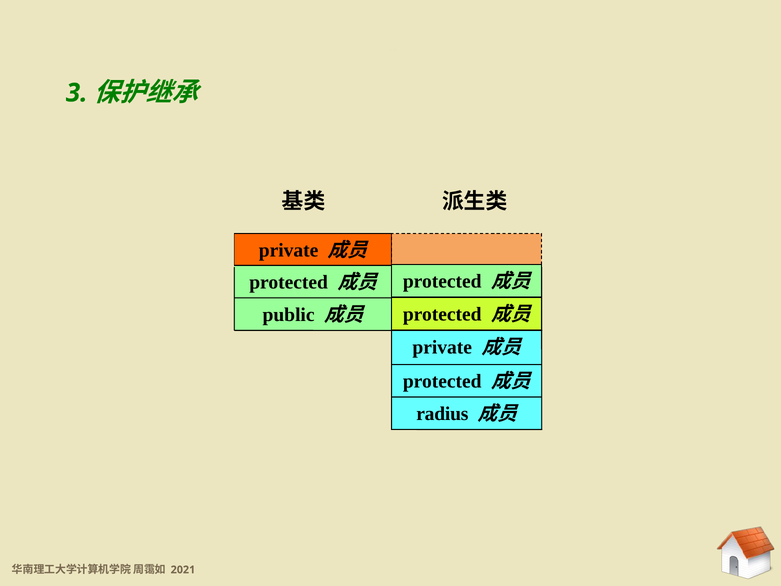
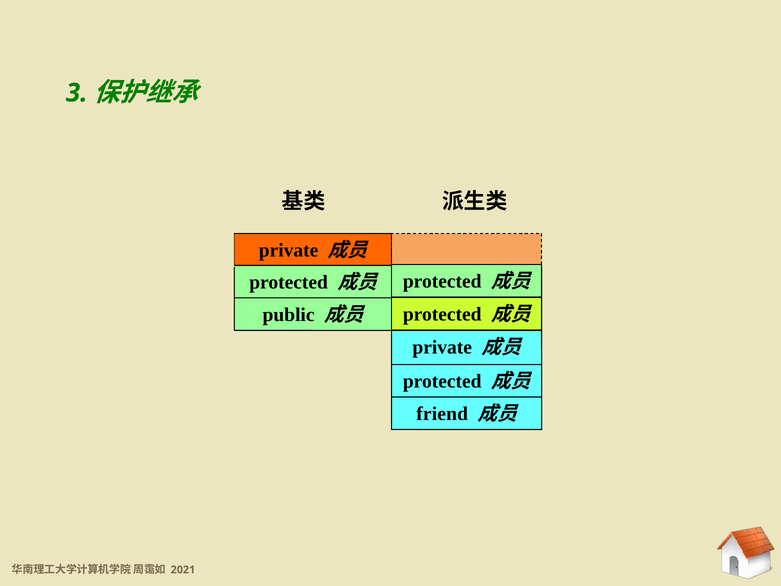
radius: radius -> friend
